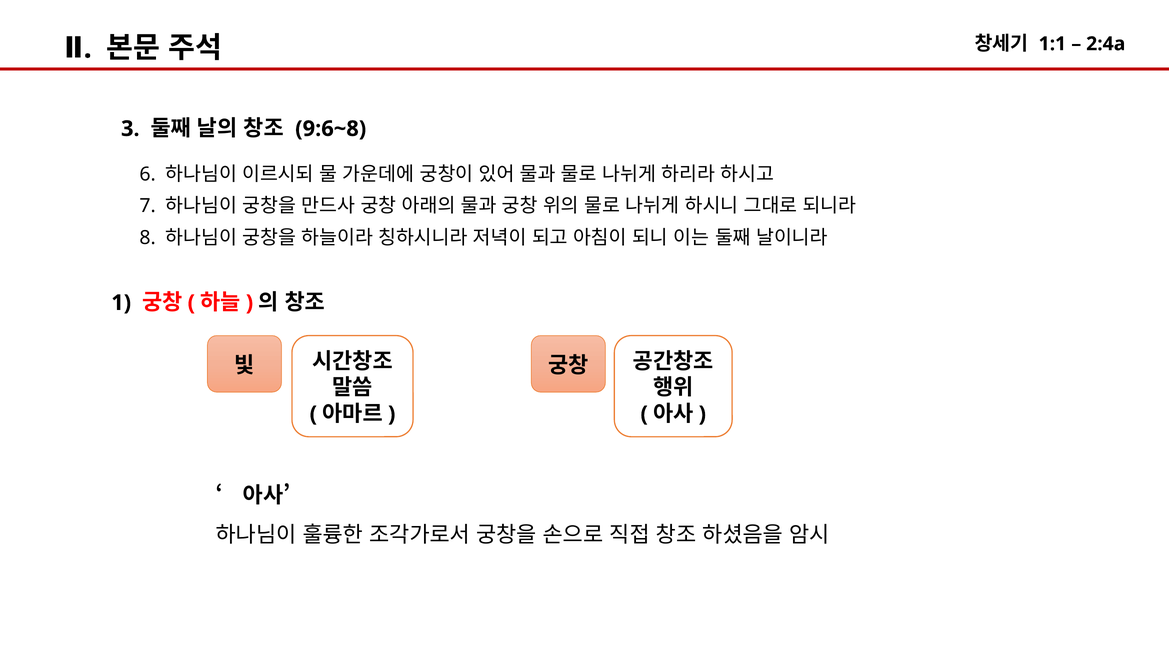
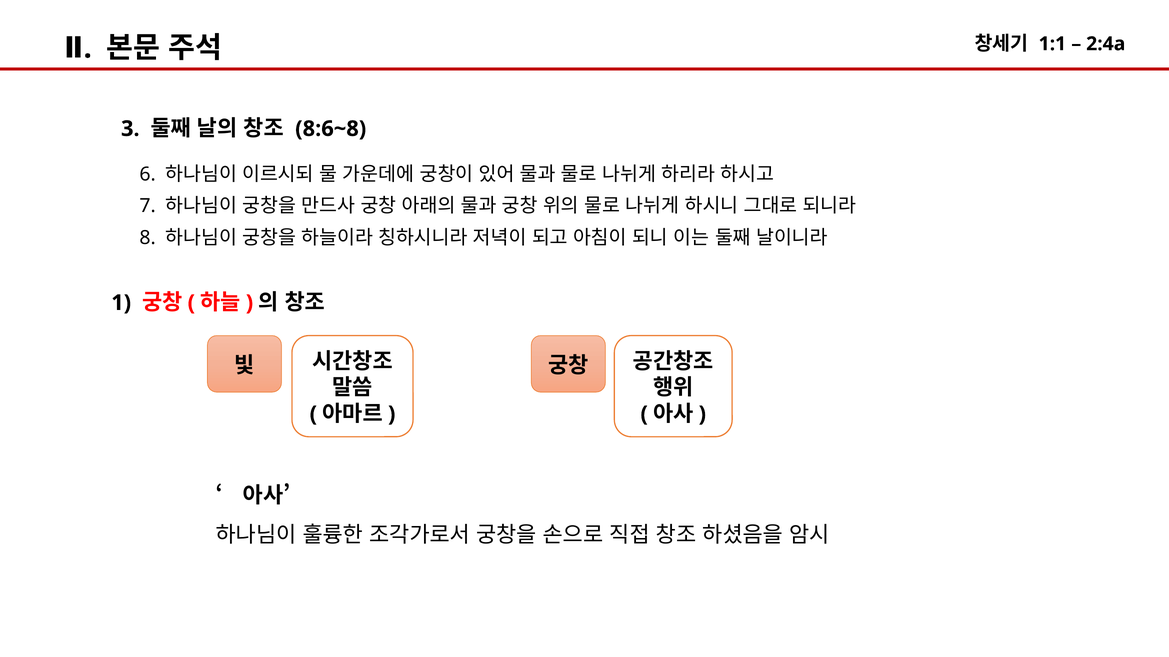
9:6~8: 9:6~8 -> 8:6~8
